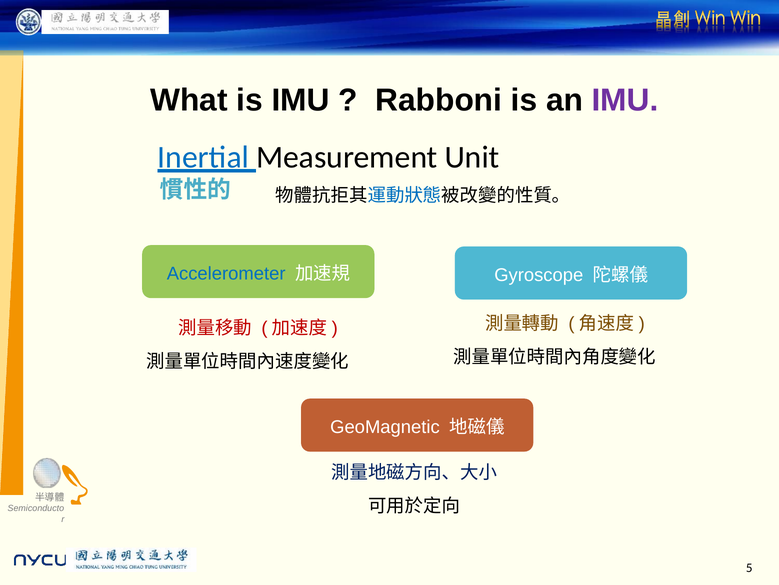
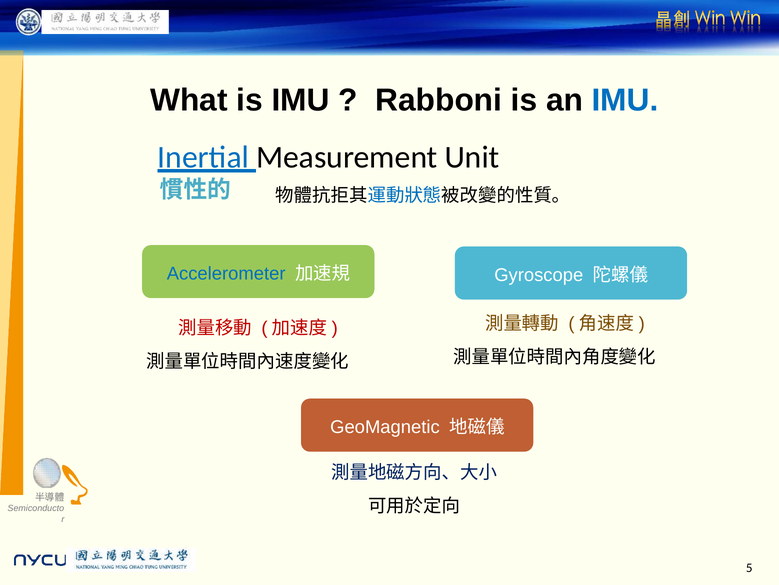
IMU at (625, 100) colour: purple -> blue
